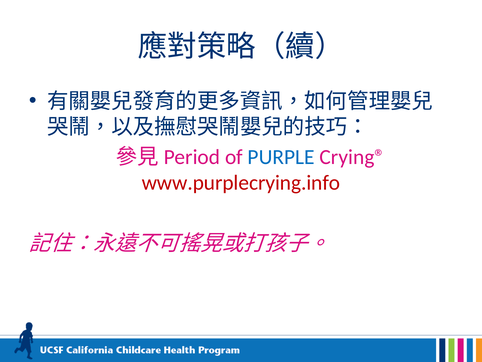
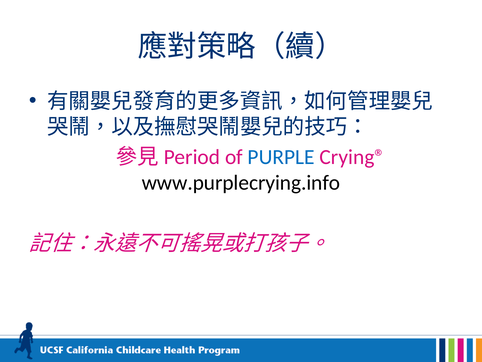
www.purplecrying.info colour: red -> black
